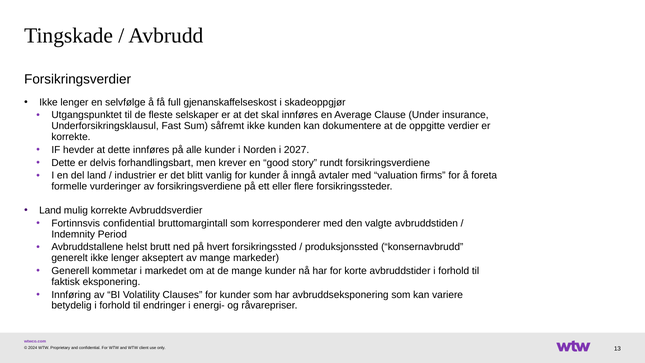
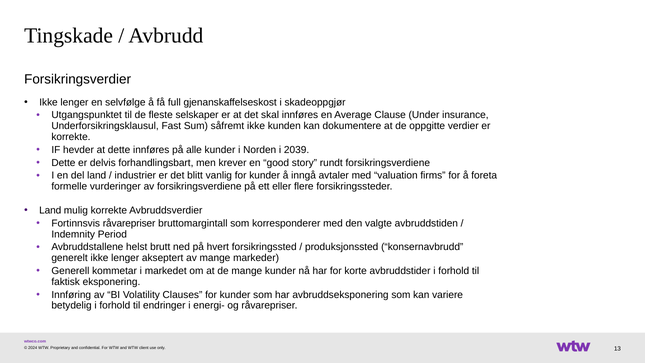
2027: 2027 -> 2039
Fortinnsvis confidential: confidential -> råvarepriser
